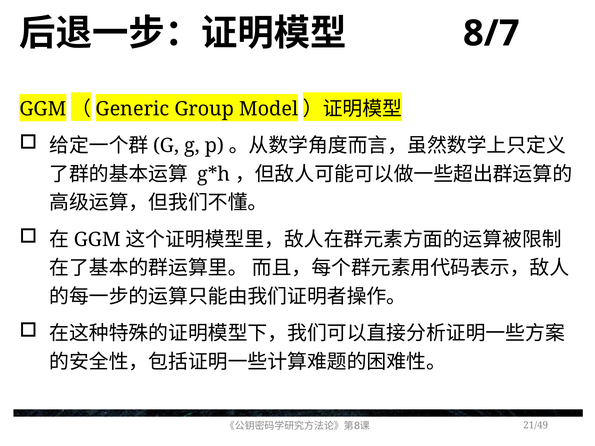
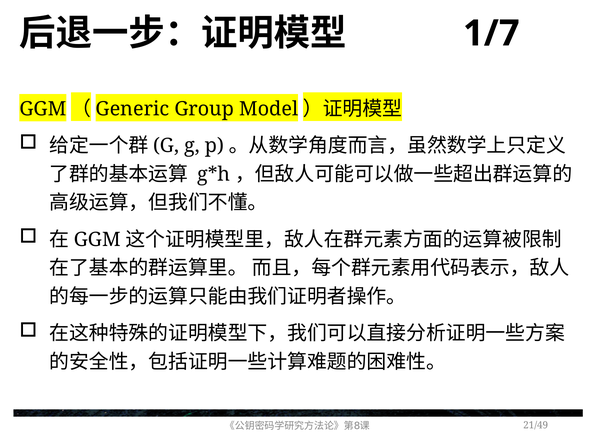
8/7: 8/7 -> 1/7
